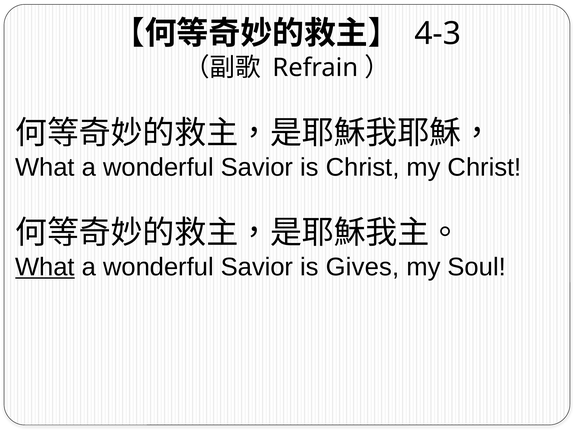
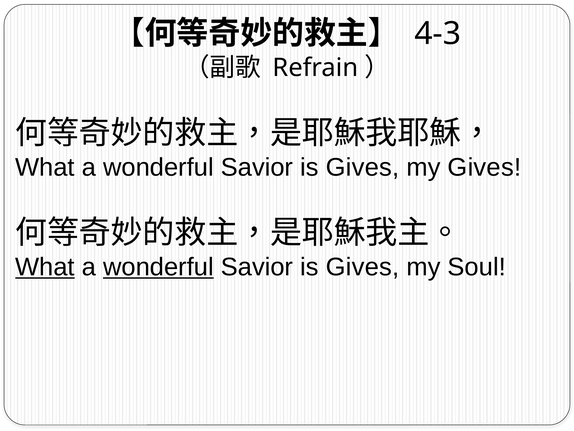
Christ at (363, 167): Christ -> Gives
my Christ: Christ -> Gives
wonderful at (158, 267) underline: none -> present
